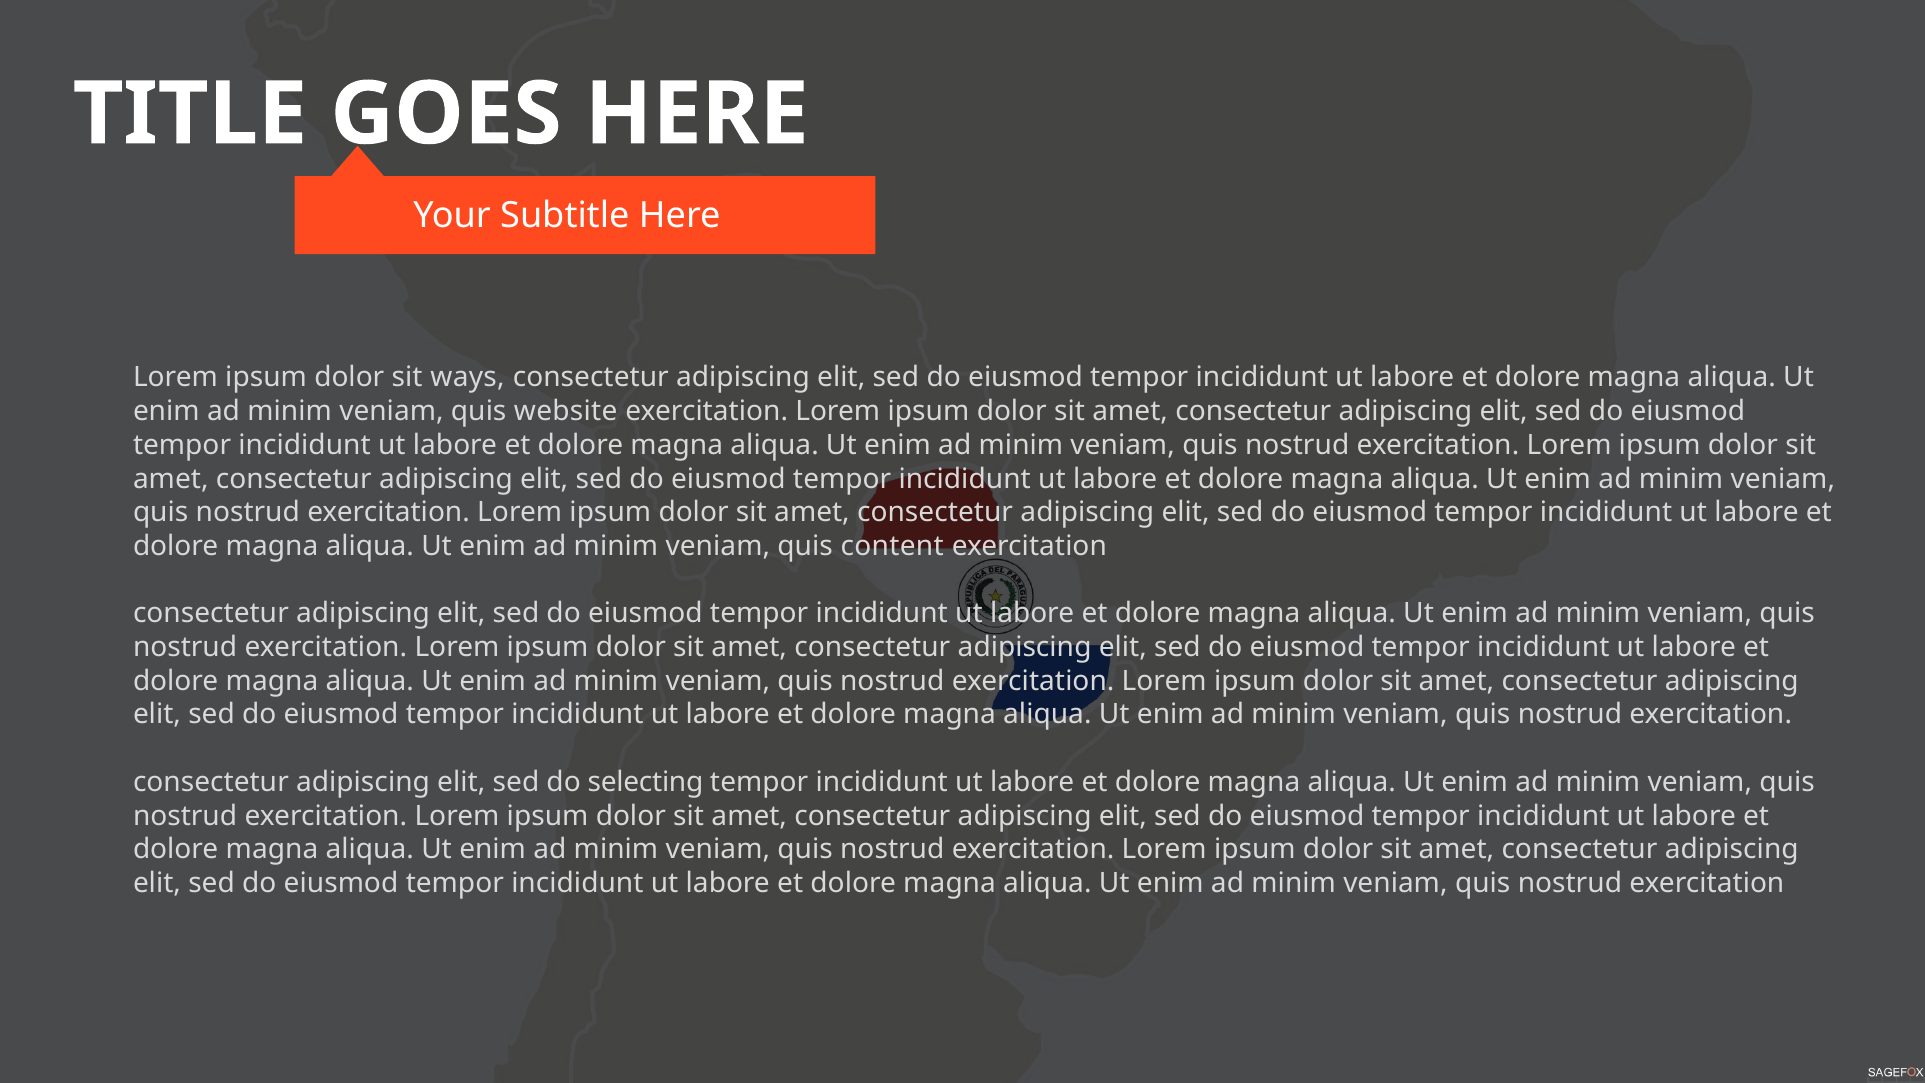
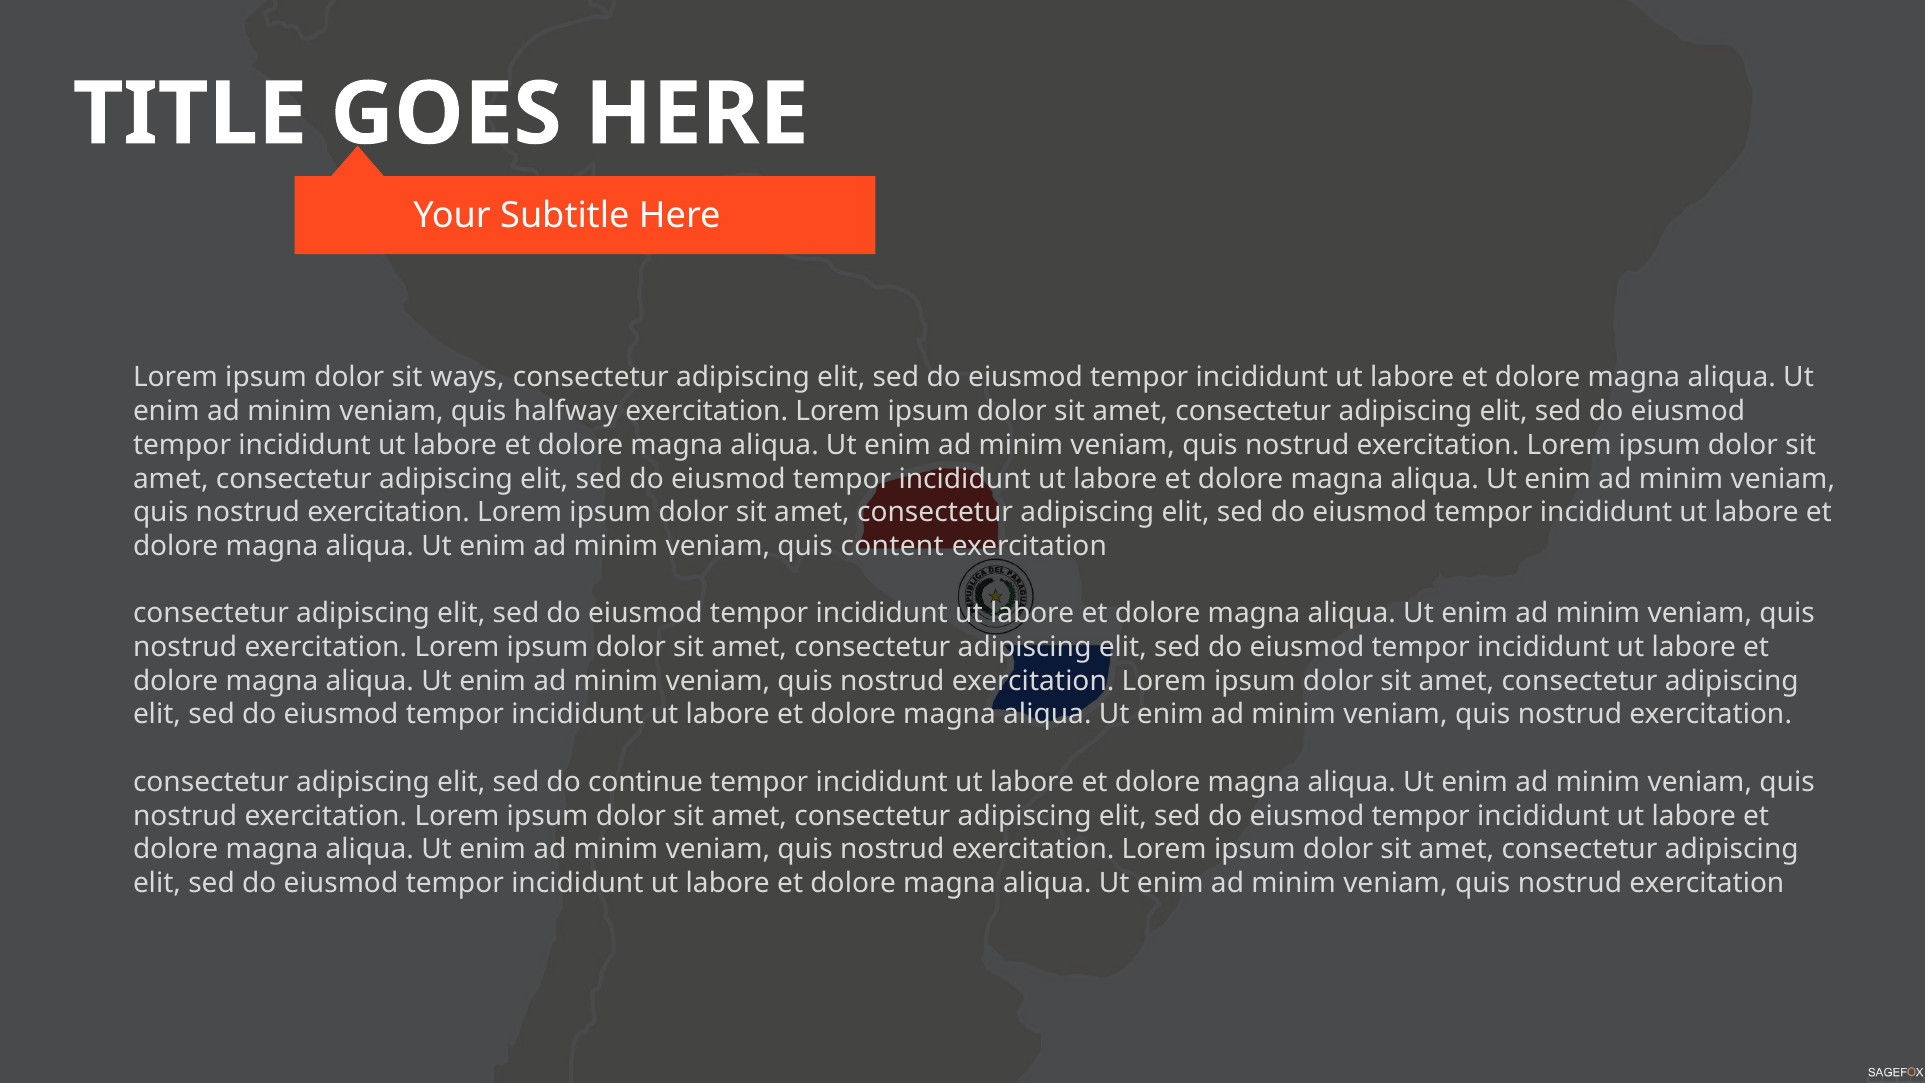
website: website -> halfway
selecting: selecting -> continue
